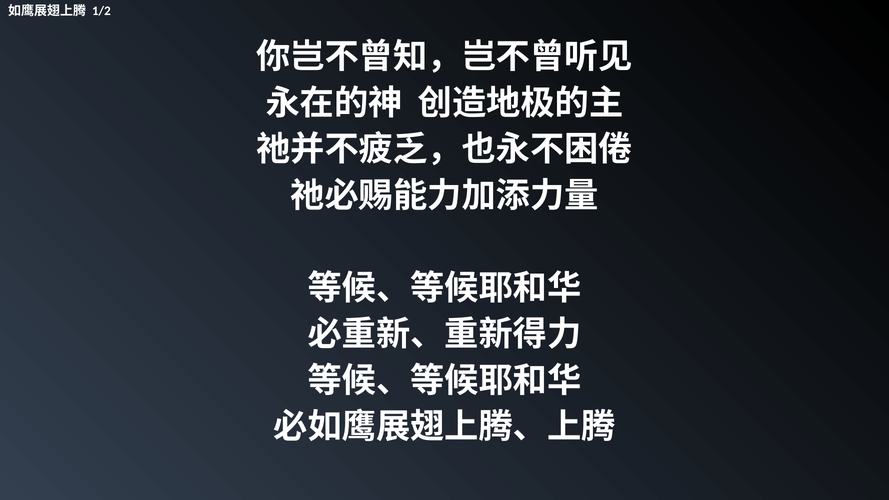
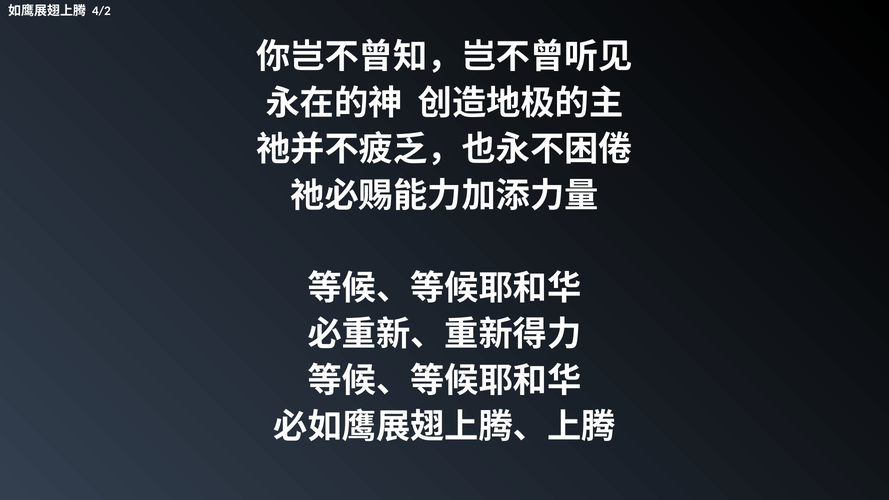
1/2: 1/2 -> 4/2
